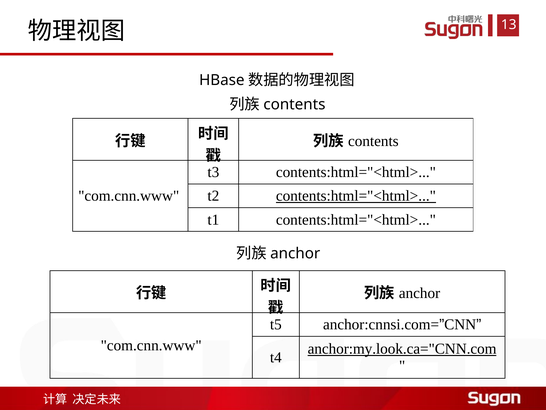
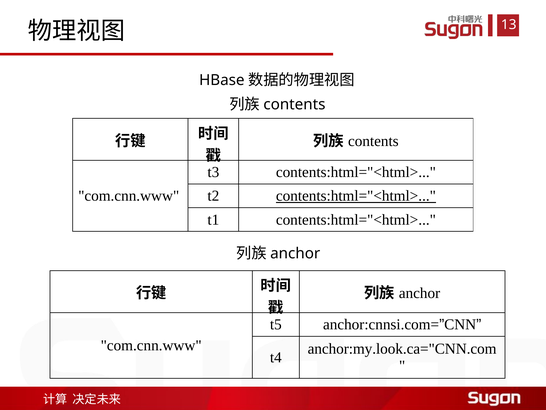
anchor:my.look.ca="CNN.com underline: present -> none
